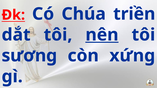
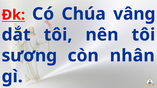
triền: triền -> vâng
nên underline: present -> none
xứng: xứng -> nhân
